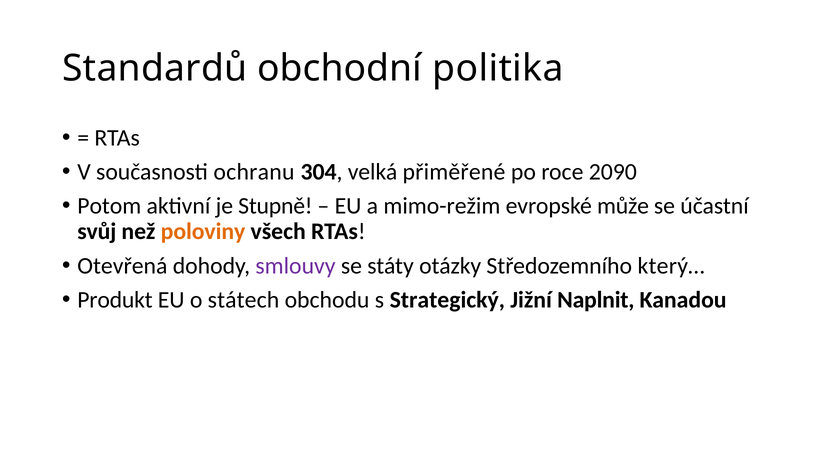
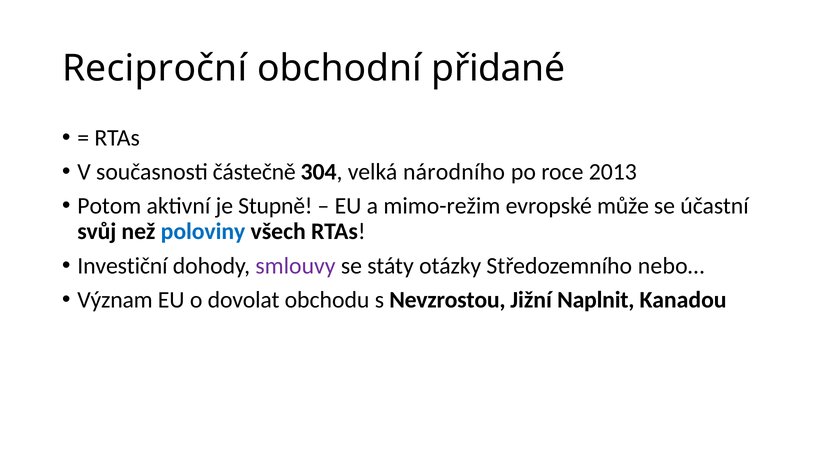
Standardů: Standardů -> Reciproční
politika: politika -> přidané
ochranu: ochranu -> částečně
přiměřené: přiměřené -> národního
2090: 2090 -> 2013
poloviny colour: orange -> blue
Otevřená: Otevřená -> Investiční
který…: který… -> nebo…
Produkt: Produkt -> Význam
státech: státech -> dovolat
Strategický: Strategický -> Nevzrostou
